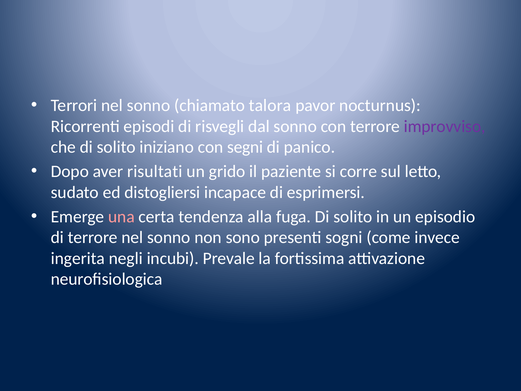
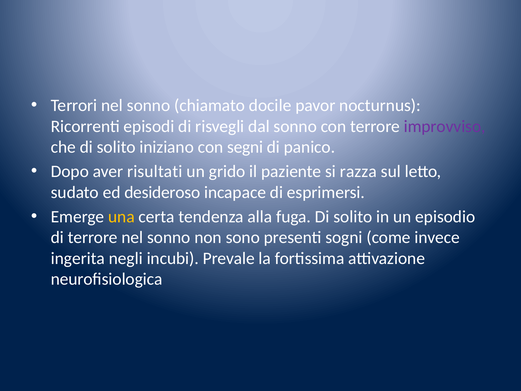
talora: talora -> docile
corre: corre -> razza
distogliersi: distogliersi -> desideroso
una colour: pink -> yellow
